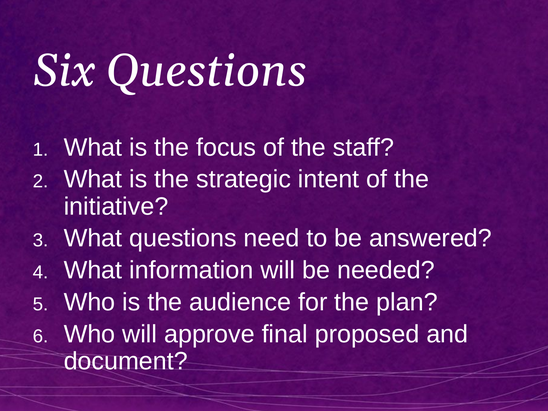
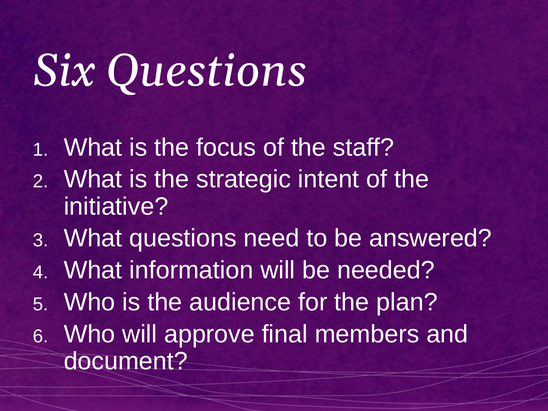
proposed: proposed -> members
